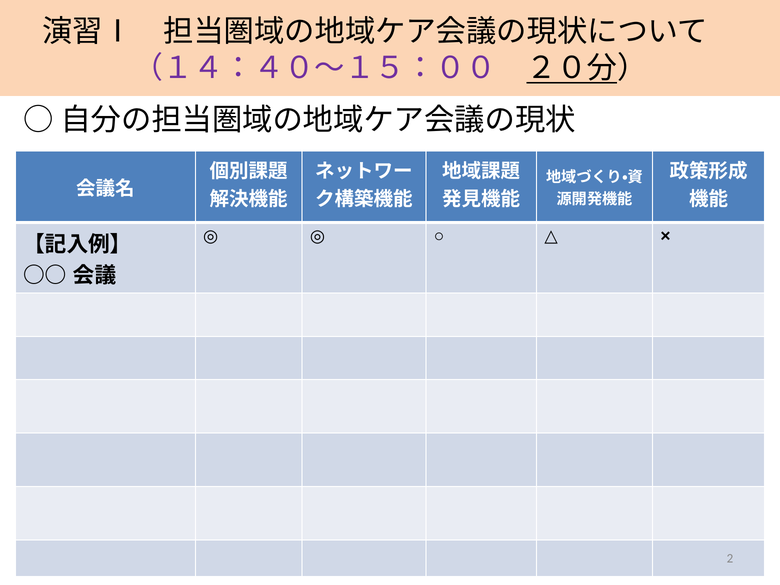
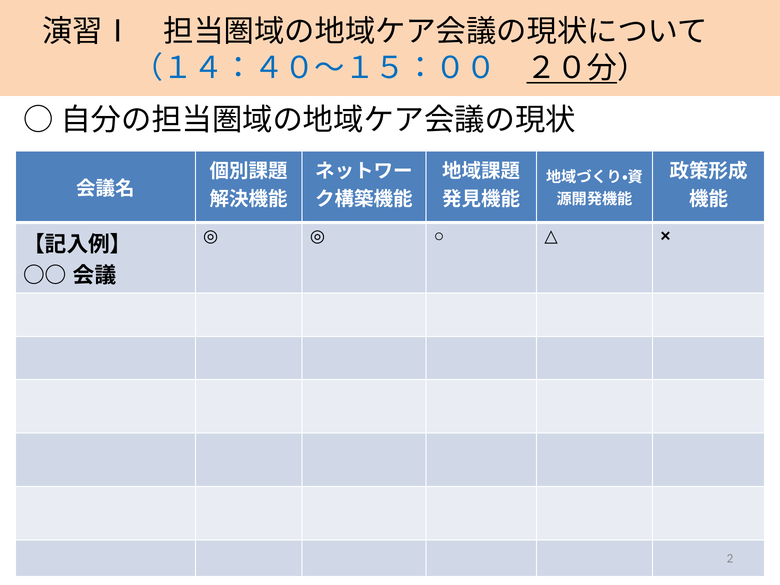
（１４：４０～１５：００ colour: purple -> blue
